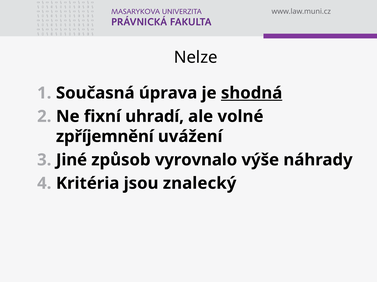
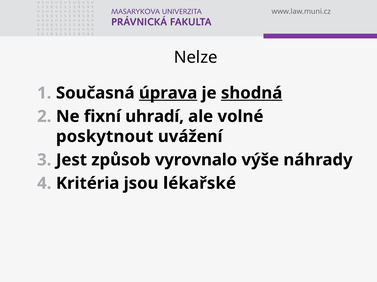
úprava underline: none -> present
zpříjemnění: zpříjemnění -> poskytnout
Jiné: Jiné -> Jest
znalecký: znalecký -> lékařské
